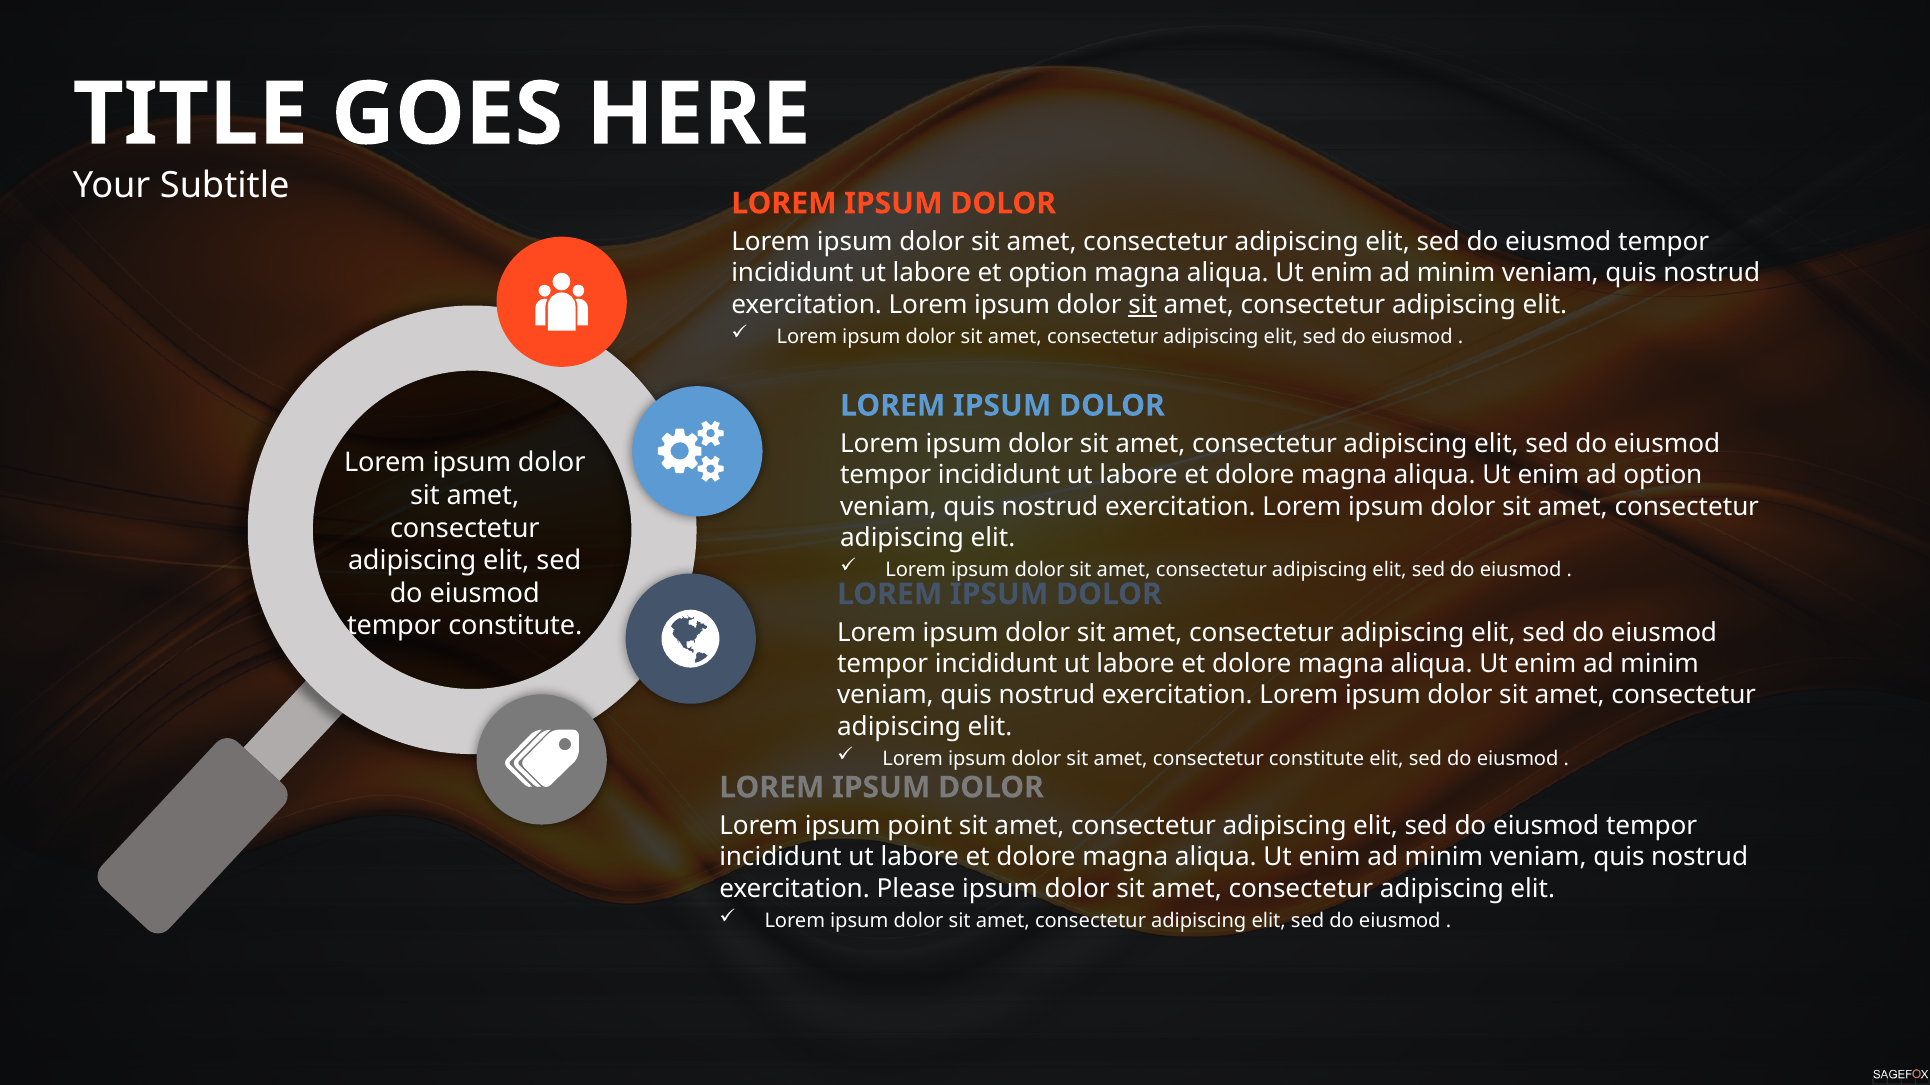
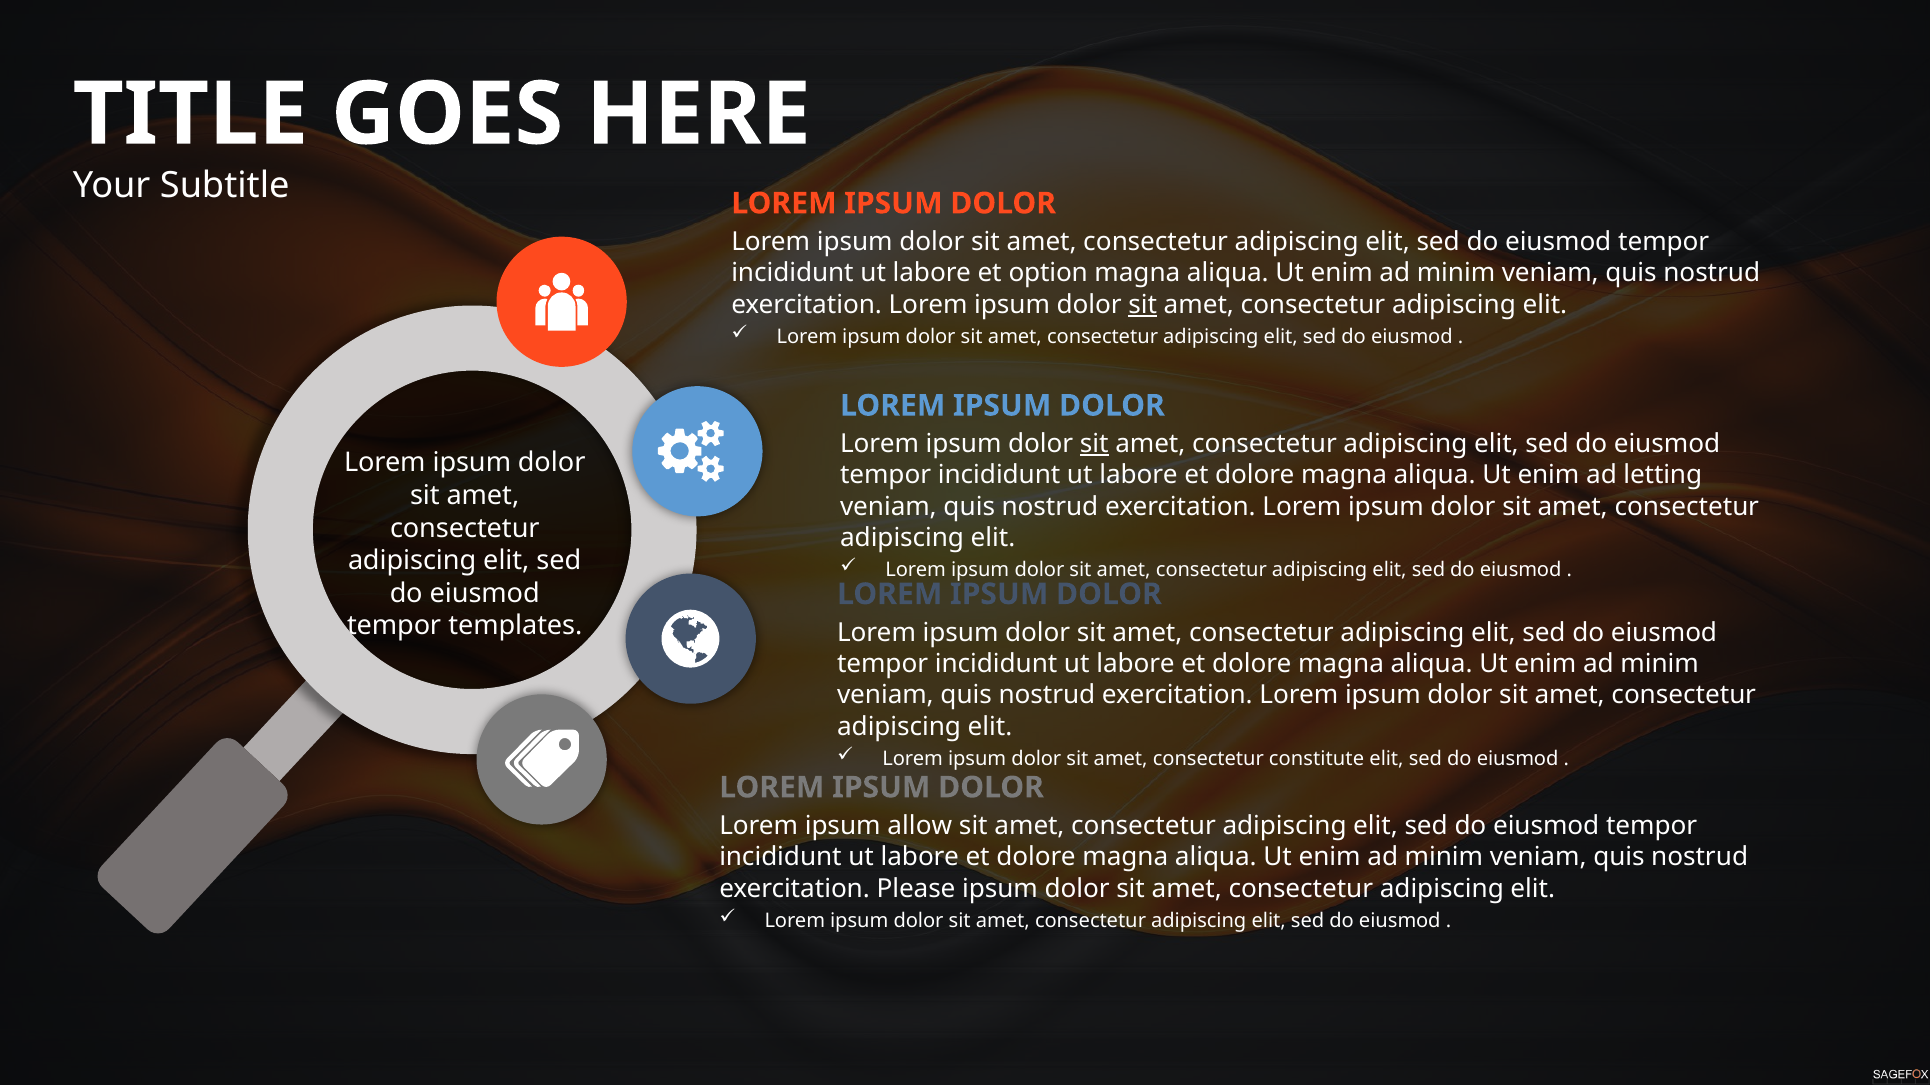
sit at (1094, 444) underline: none -> present
ad option: option -> letting
tempor constitute: constitute -> templates
point: point -> allow
